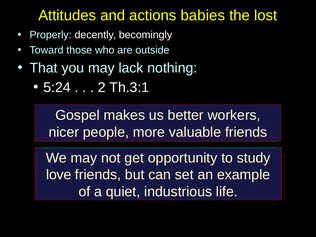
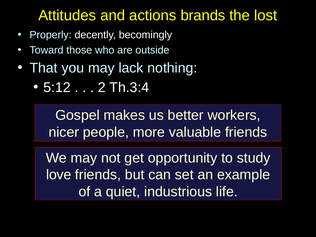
babies: babies -> brands
5:24: 5:24 -> 5:12
Th.3:1: Th.3:1 -> Th.3:4
